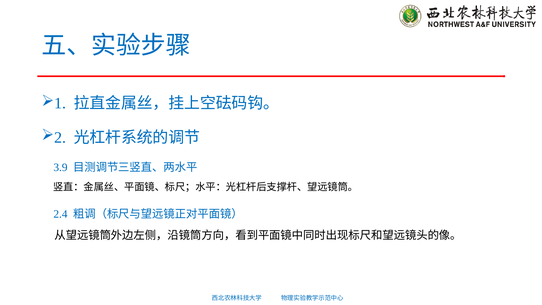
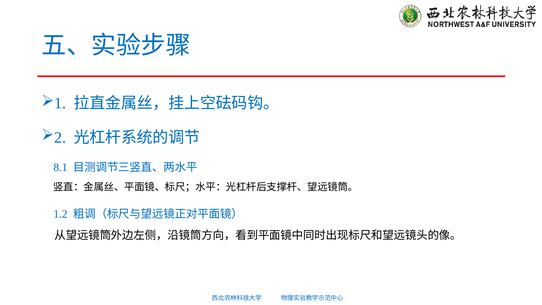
3.9: 3.9 -> 8.1
2.4: 2.4 -> 1.2
